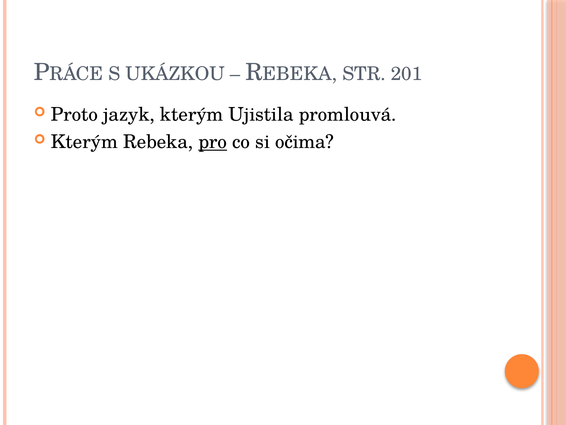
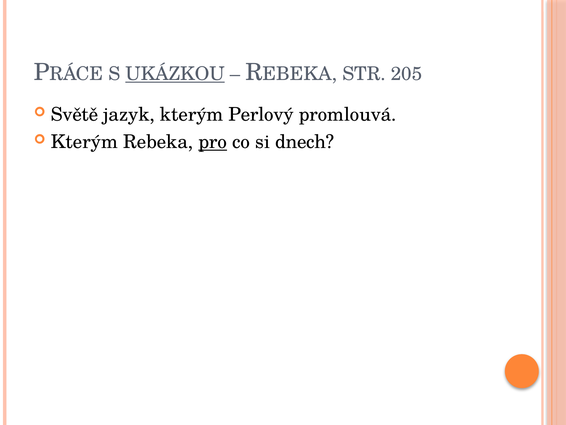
UKÁZKOU underline: none -> present
201: 201 -> 205
Proto: Proto -> Světě
Ujistila: Ujistila -> Perlový
očima: očima -> dnech
